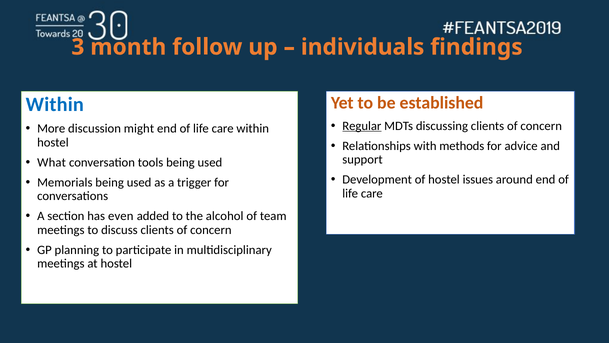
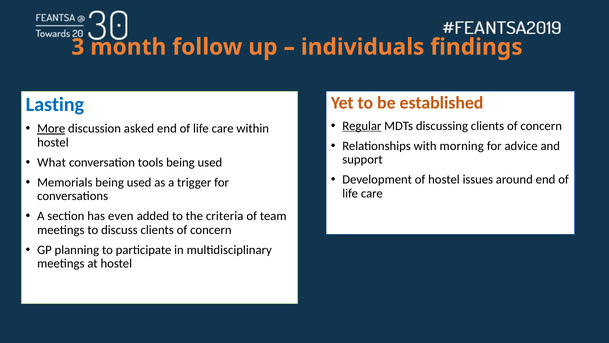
Within at (55, 104): Within -> Lasting
More underline: none -> present
might: might -> asked
methods: methods -> morning
alcohol: alcohol -> criteria
